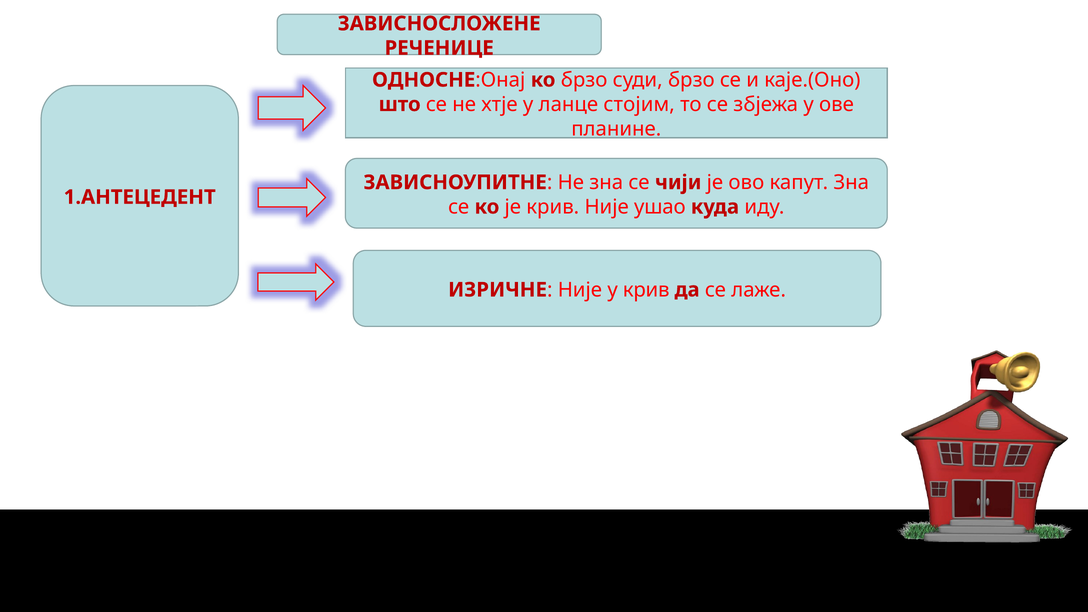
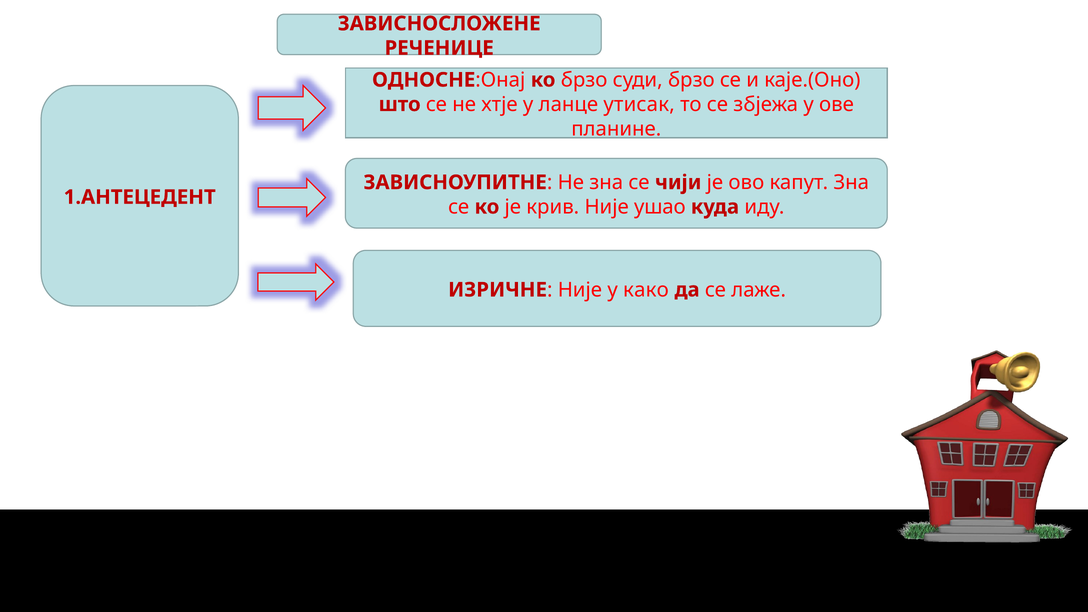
стојим: стојим -> утисак
у крив: крив -> како
